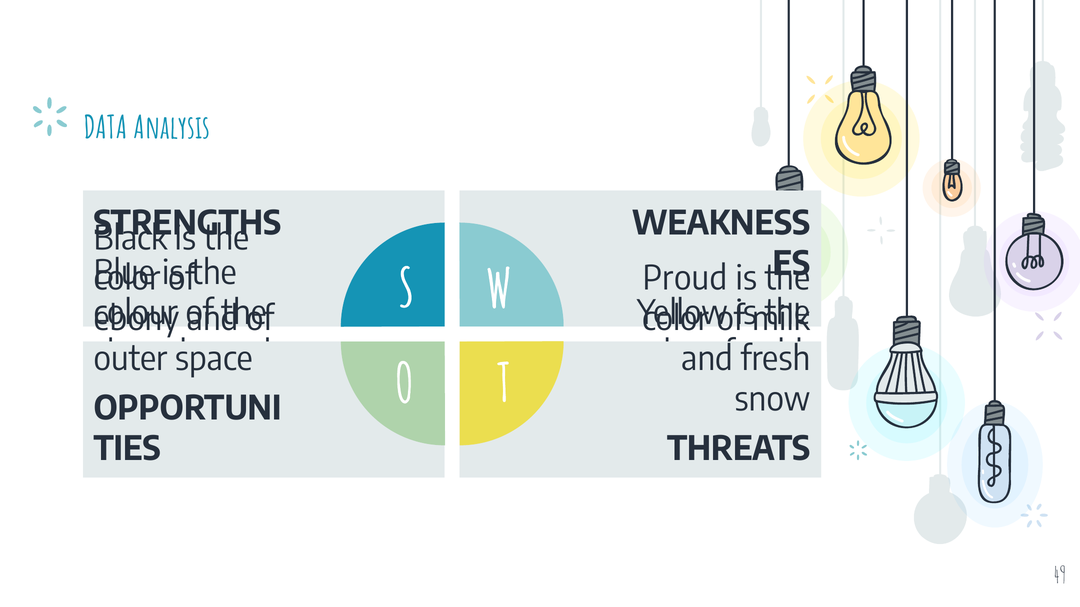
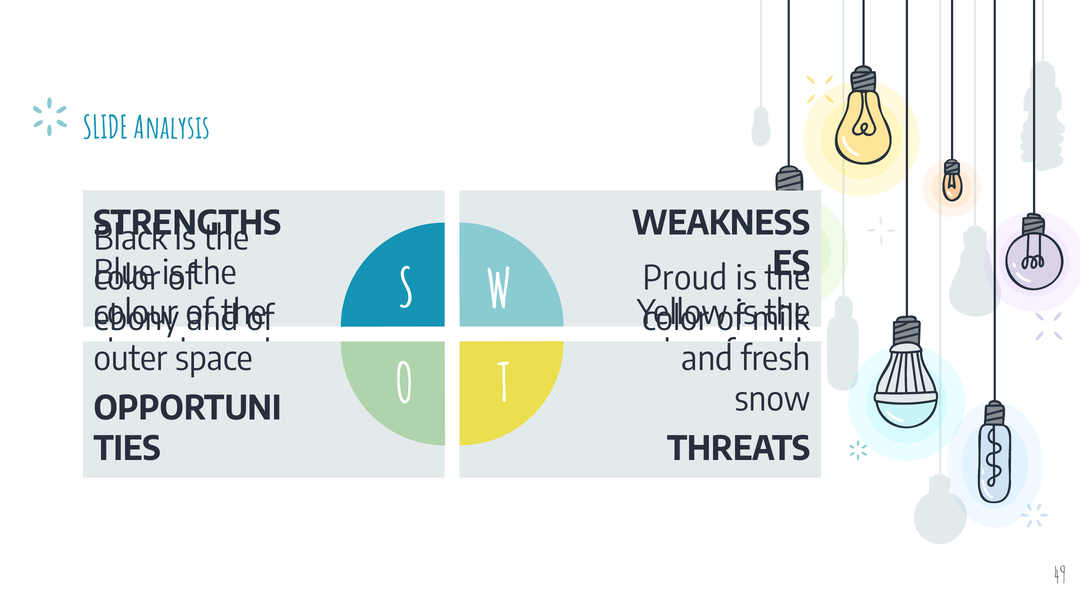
DATA: DATA -> SLIDE
